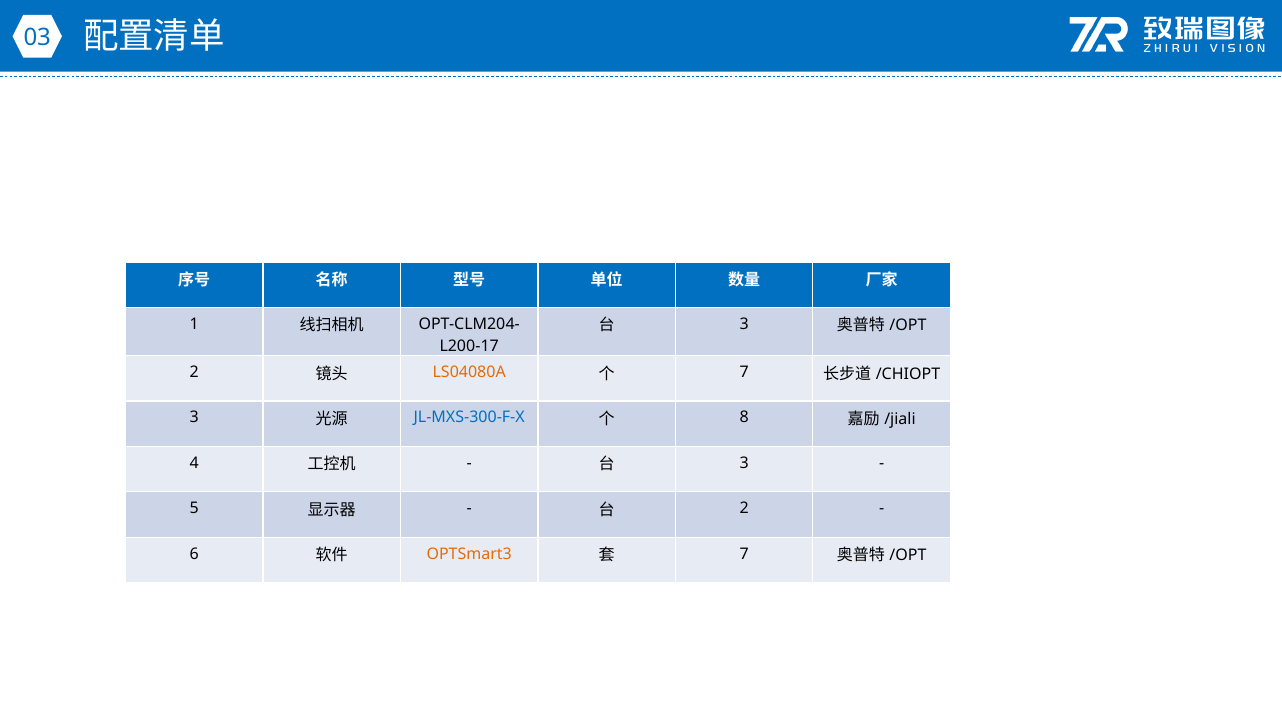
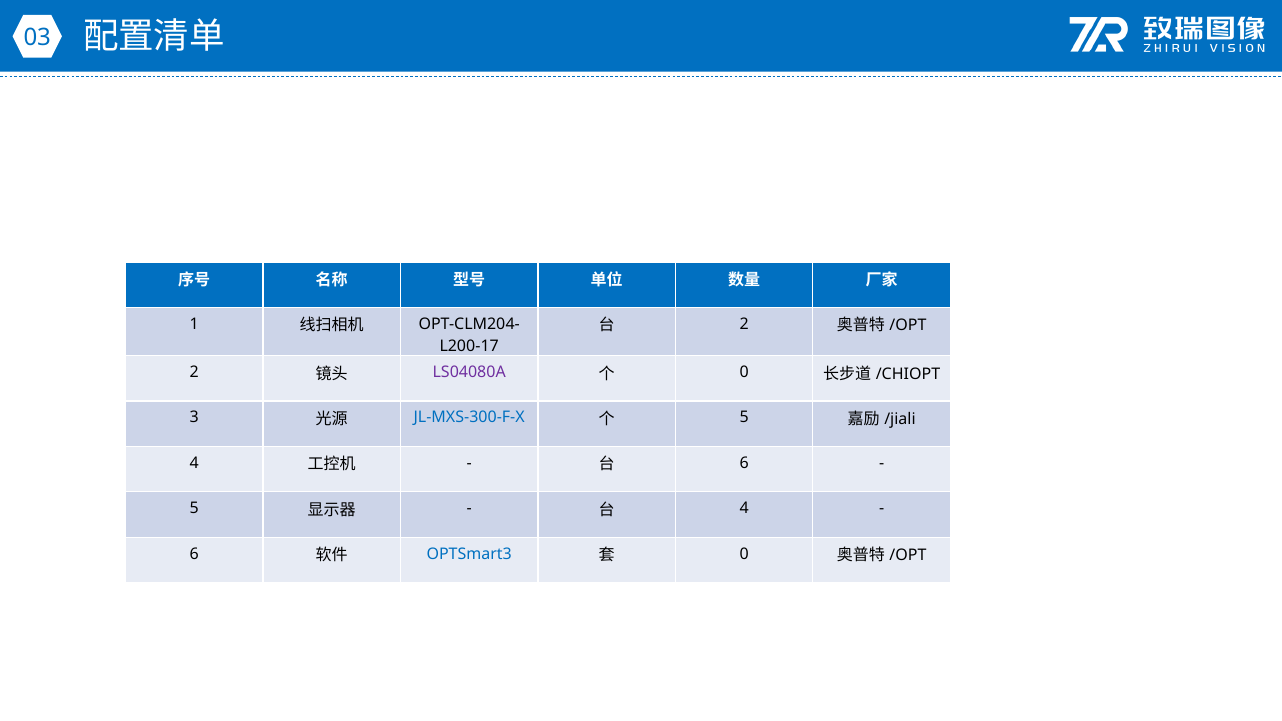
3 at (744, 324): 3 -> 2
LS04080A colour: orange -> purple
7 at (744, 372): 7 -> 0
8 at (744, 418): 8 -> 5
3 at (744, 463): 3 -> 6
2 at (744, 509): 2 -> 4
OPTSmart3 colour: orange -> blue
7 at (744, 554): 7 -> 0
